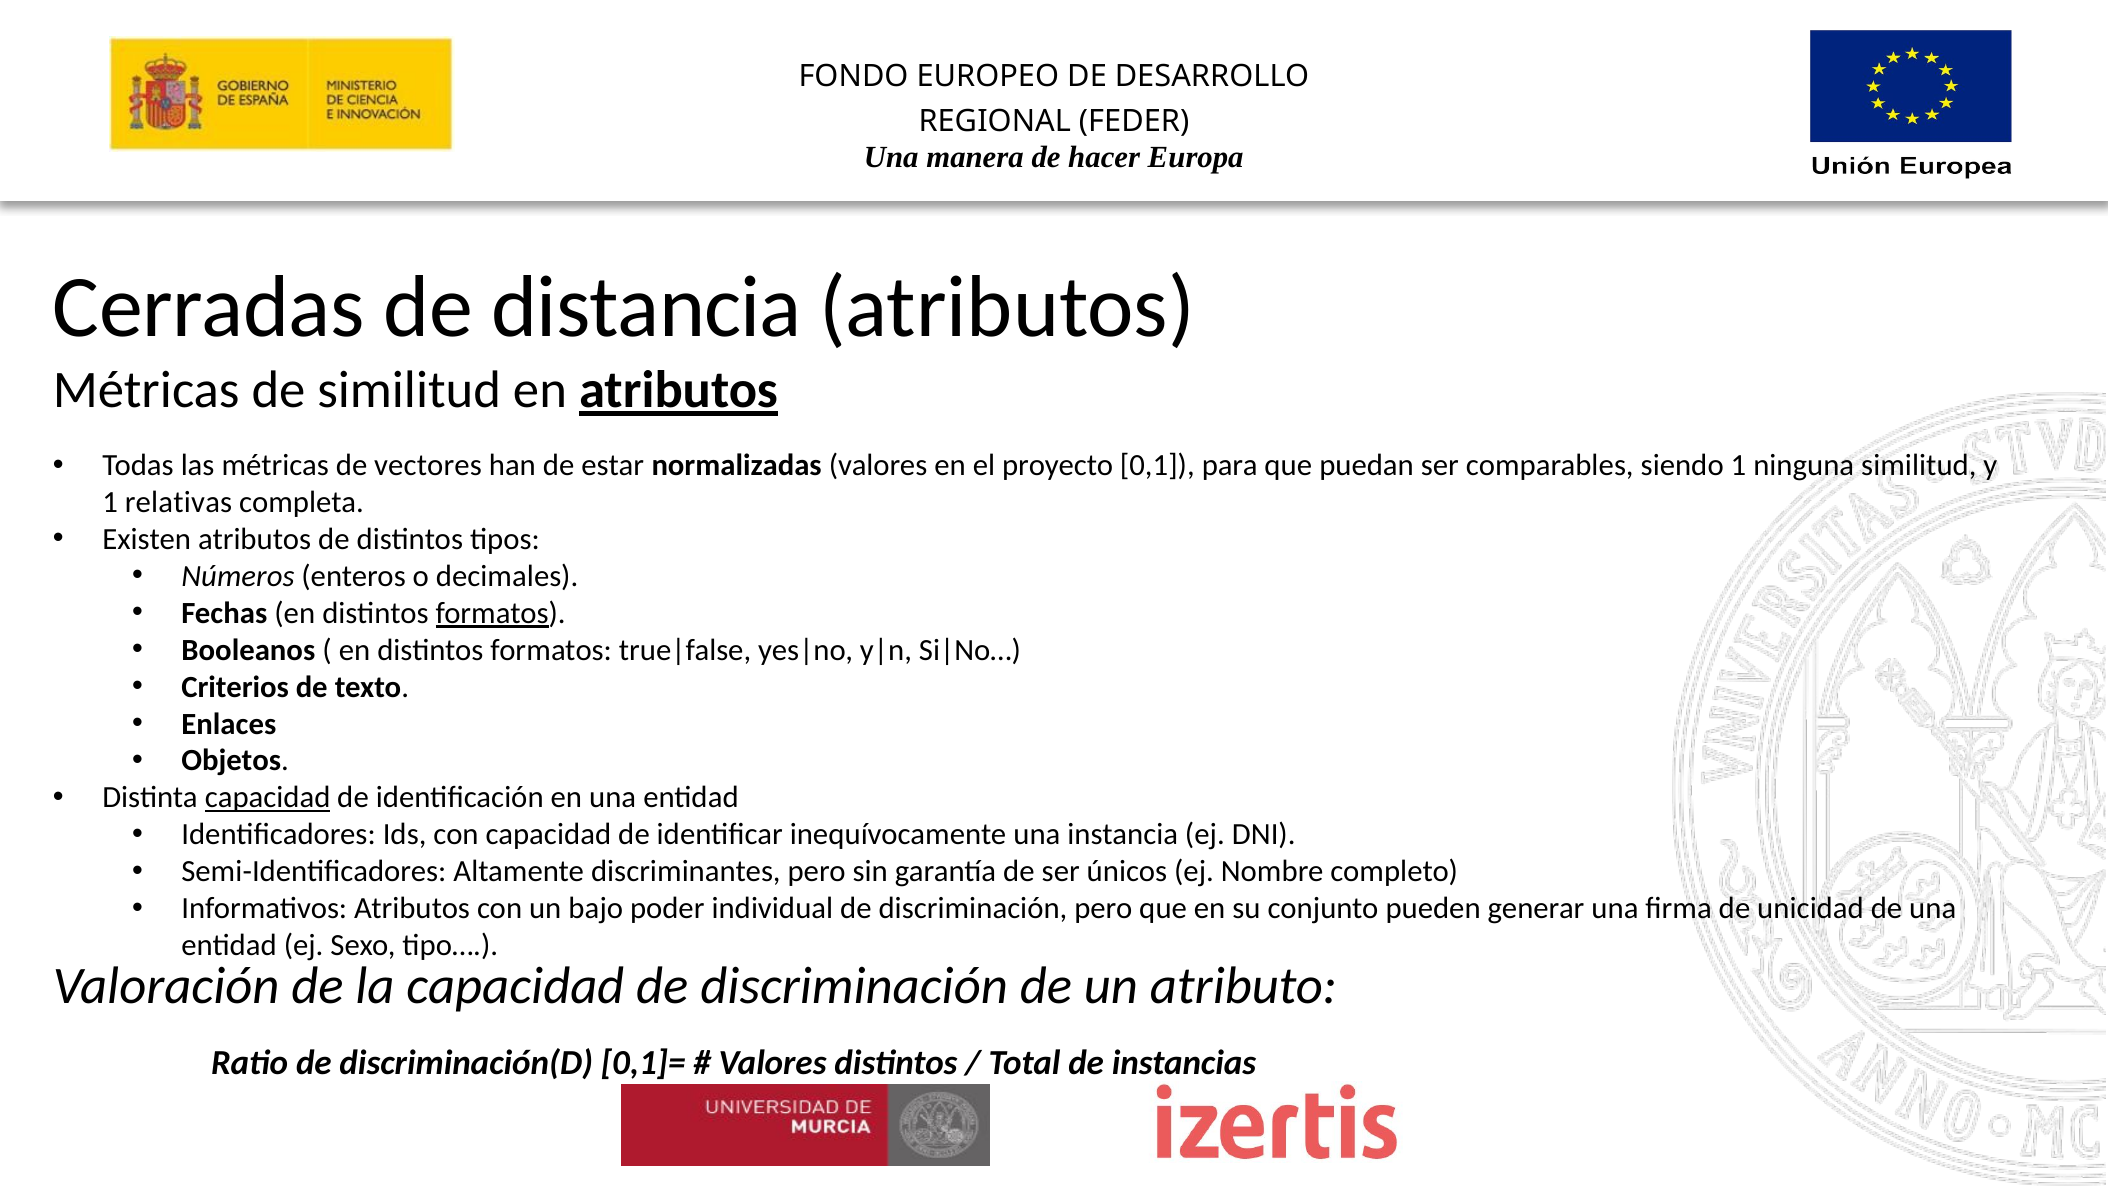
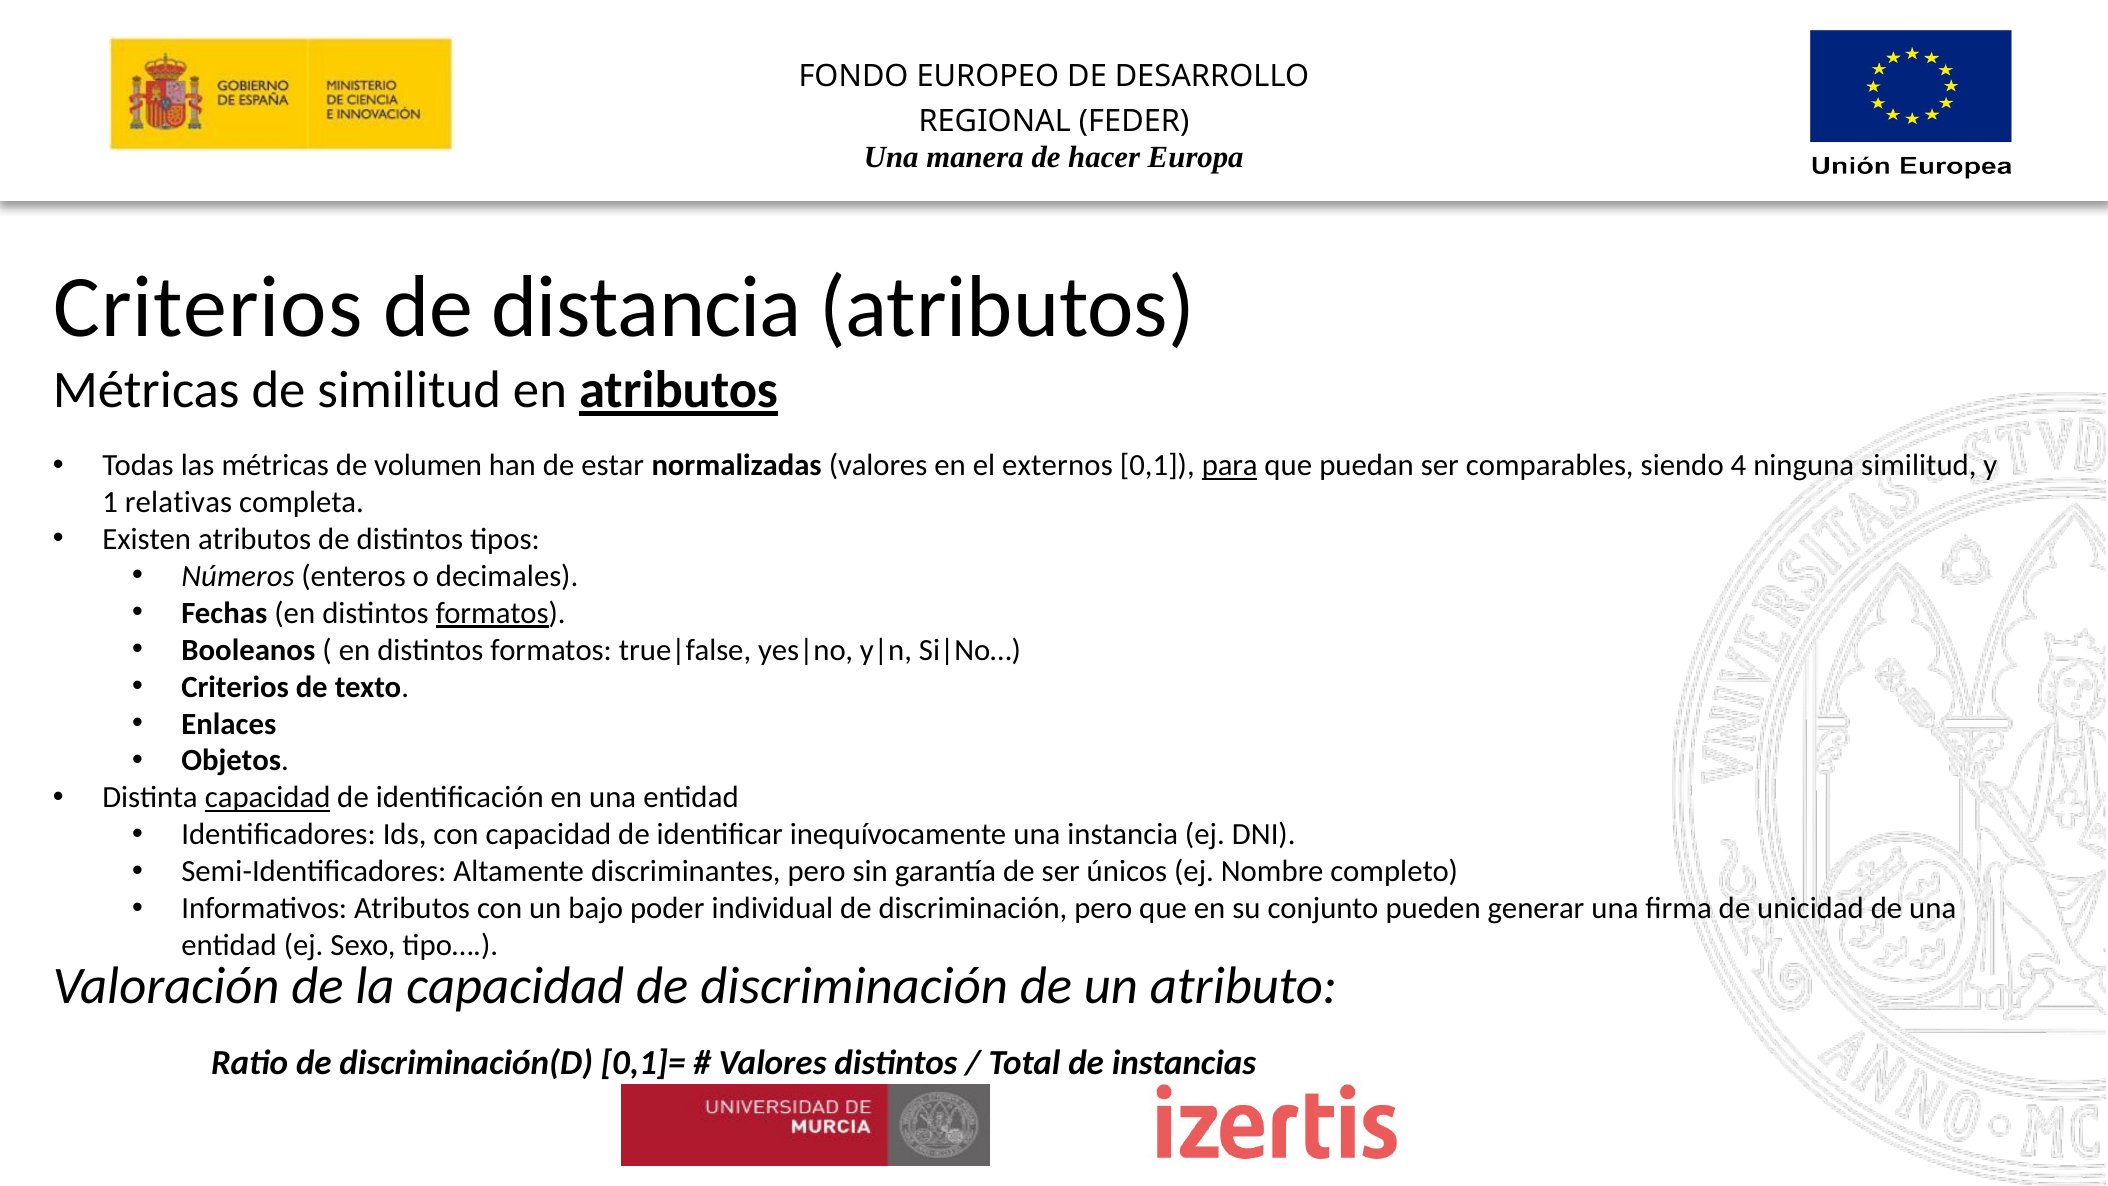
Cerradas at (209, 307): Cerradas -> Criterios
vectores: vectores -> volumen
proyecto: proyecto -> externos
para underline: none -> present
siendo 1: 1 -> 4
